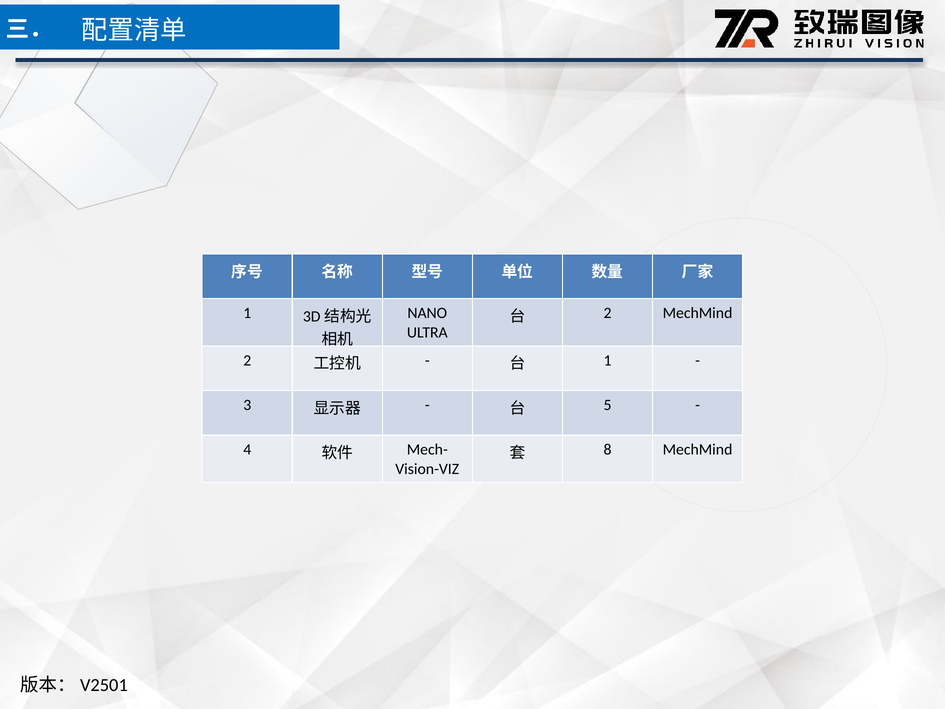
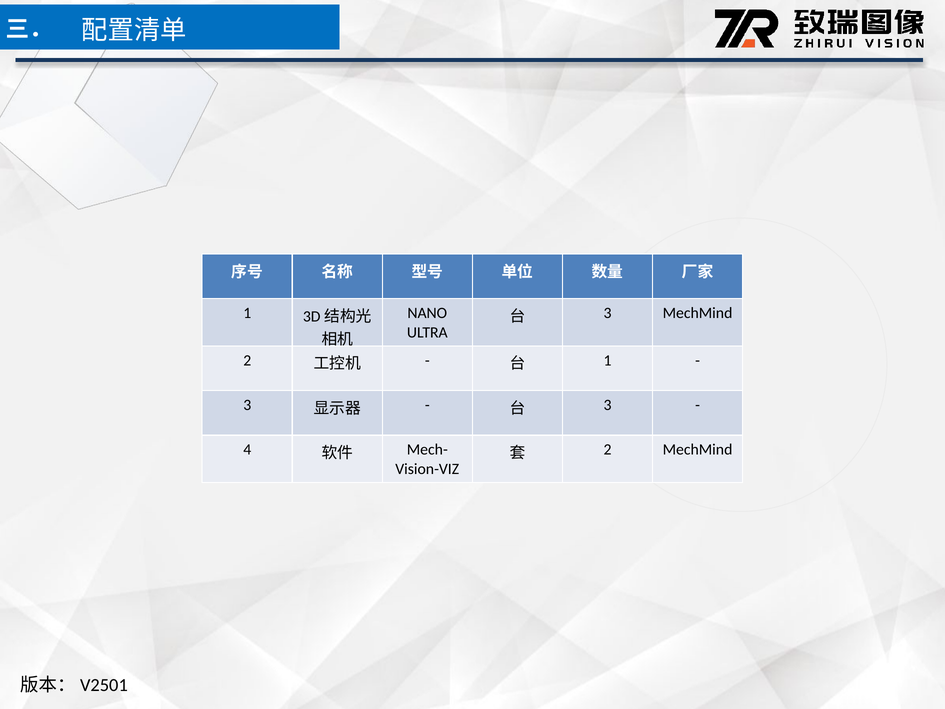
2 at (608, 313): 2 -> 3
5 at (608, 405): 5 -> 3
8 at (608, 450): 8 -> 2
